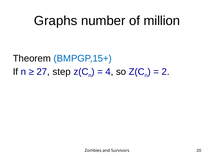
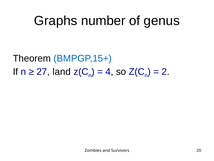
million: million -> genus
step: step -> land
